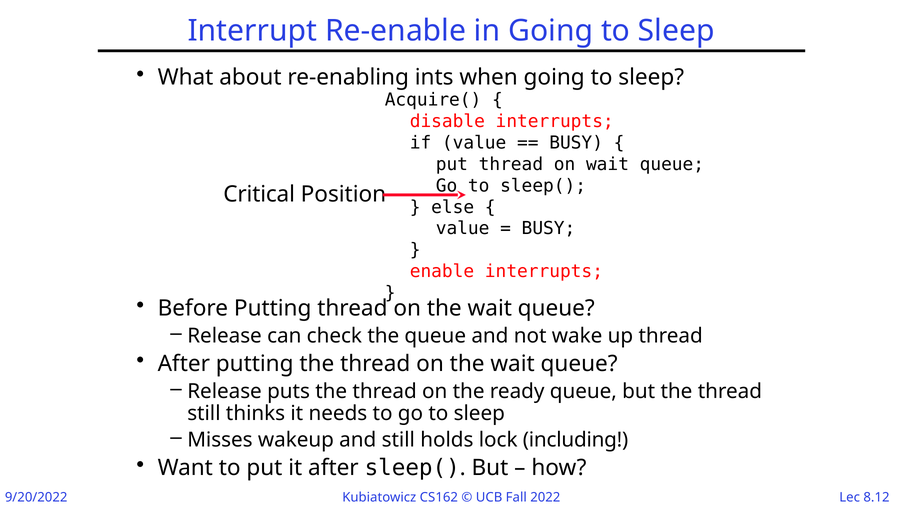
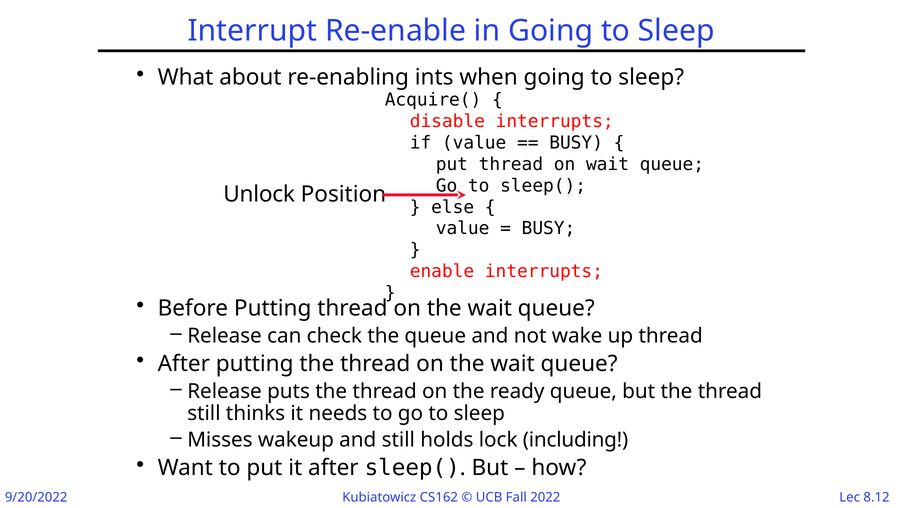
Critical: Critical -> Unlock
